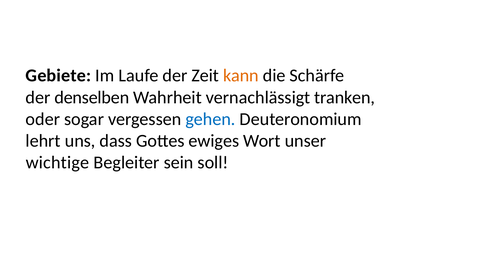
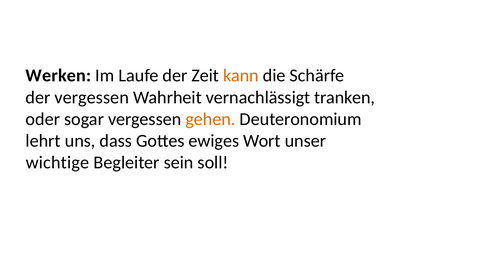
Gebiete: Gebiete -> Werken
der denselben: denselben -> vergessen
gehen colour: blue -> orange
